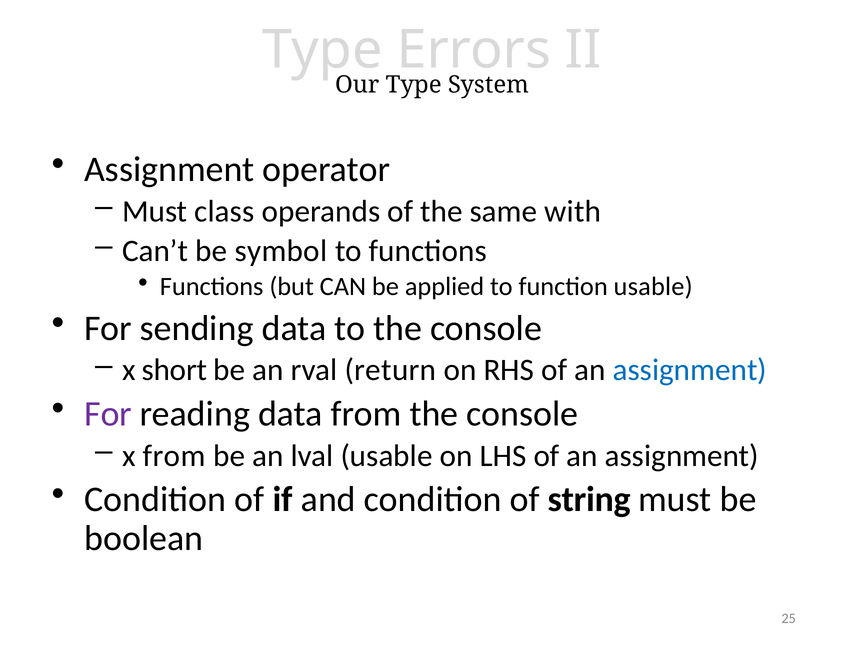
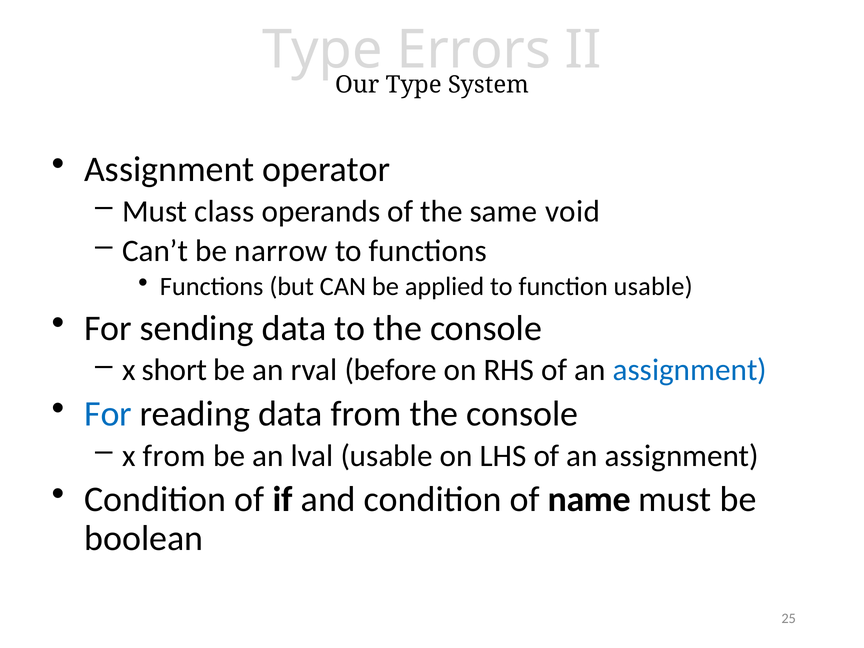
with: with -> void
symbol: symbol -> narrow
return: return -> before
For at (108, 414) colour: purple -> blue
string: string -> name
